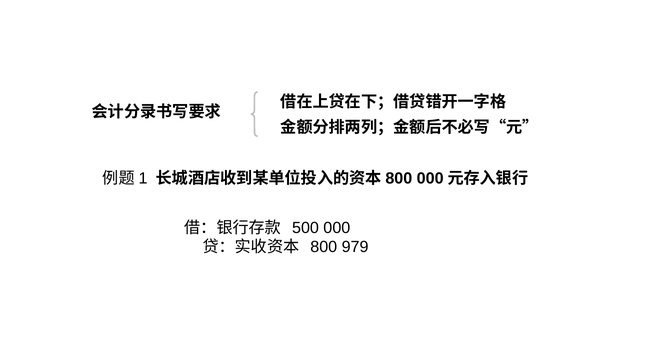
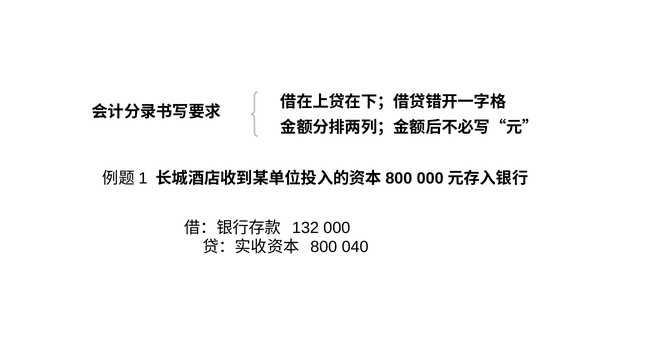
500: 500 -> 132
979: 979 -> 040
